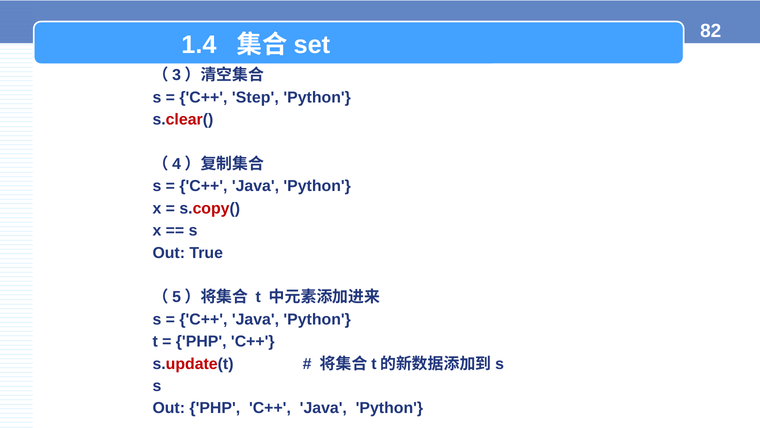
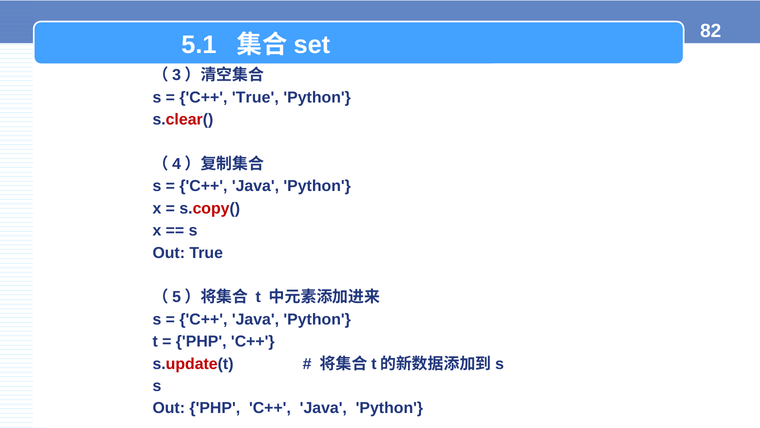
1.4: 1.4 -> 5.1
C++ Step: Step -> True
